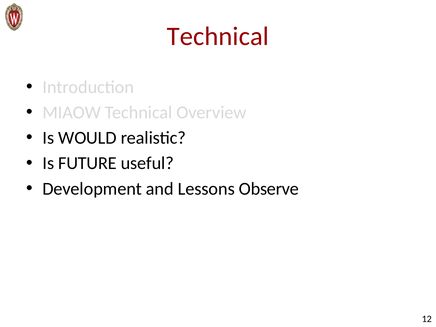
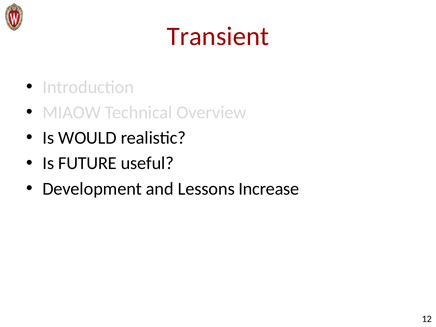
Technical at (218, 36): Technical -> Transient
Observe: Observe -> Increase
